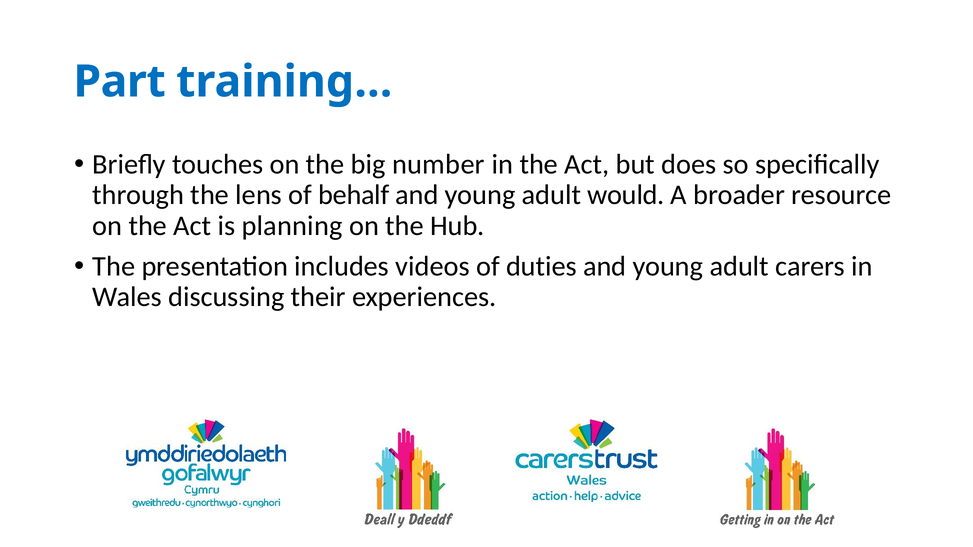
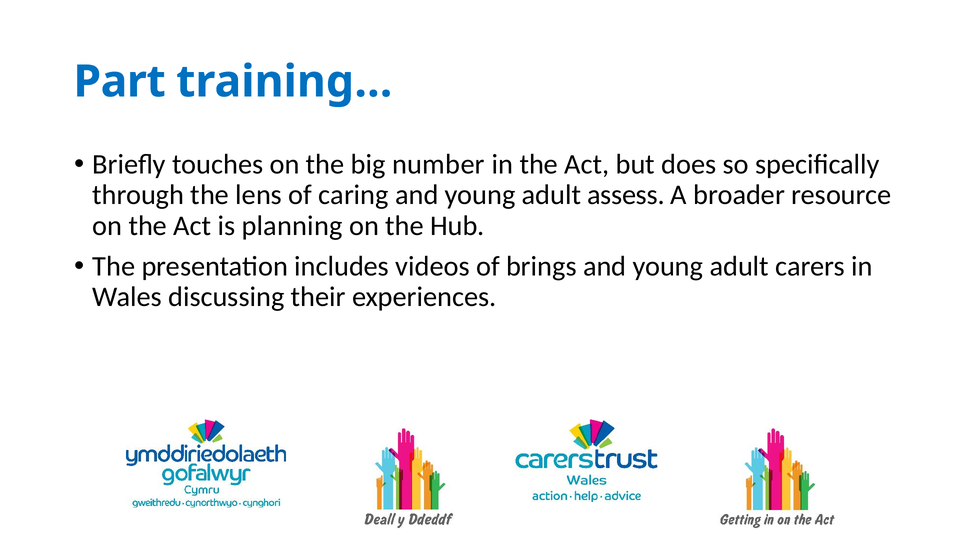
behalf: behalf -> caring
would: would -> assess
duties: duties -> brings
